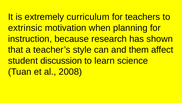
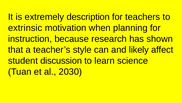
curriculum: curriculum -> description
them: them -> likely
2008: 2008 -> 2030
